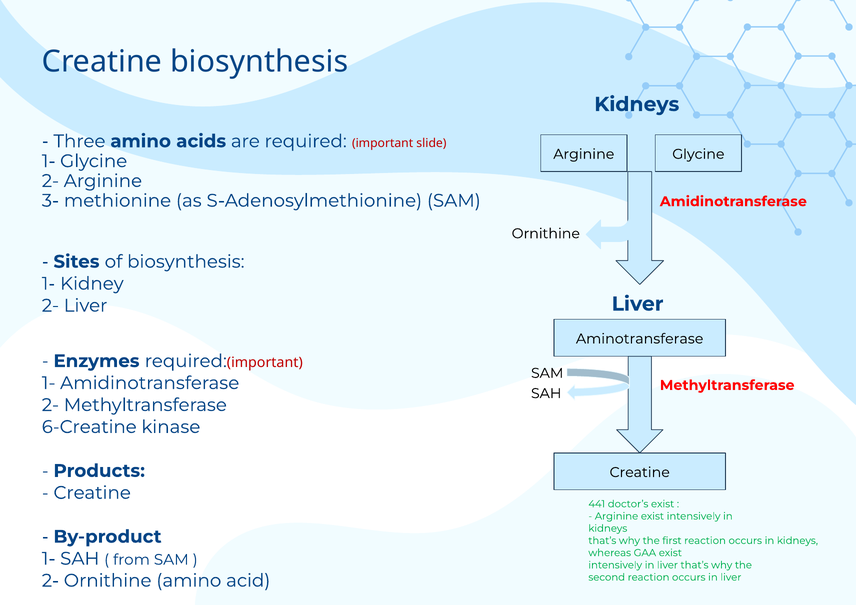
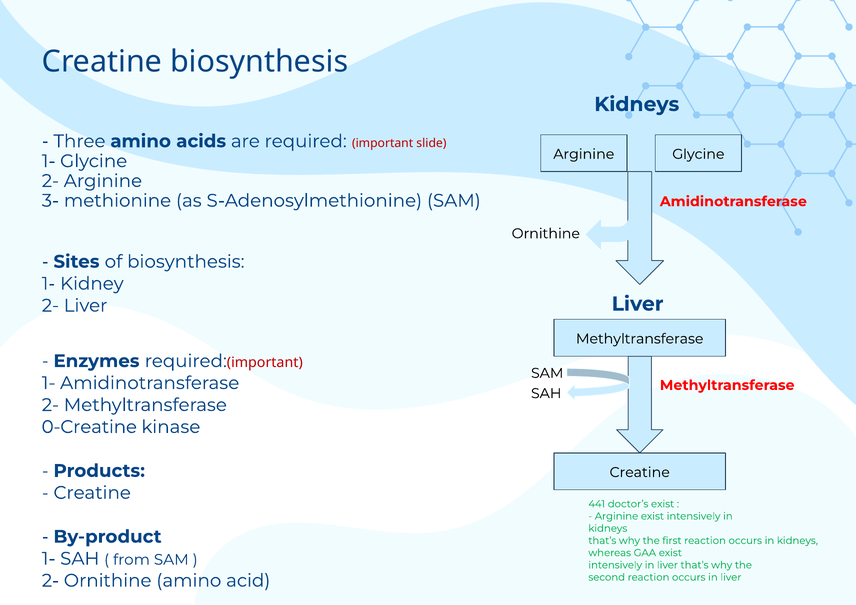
Aminotransferase at (640, 339): Aminotransferase -> Methyltransferase
6-Creatine: 6-Creatine -> 0-Creatine
